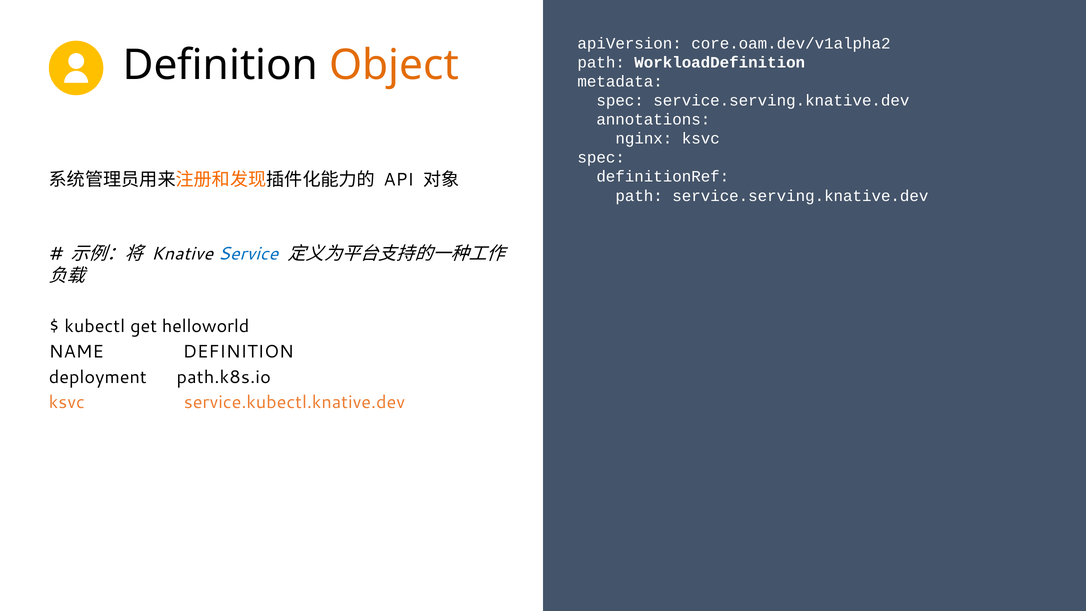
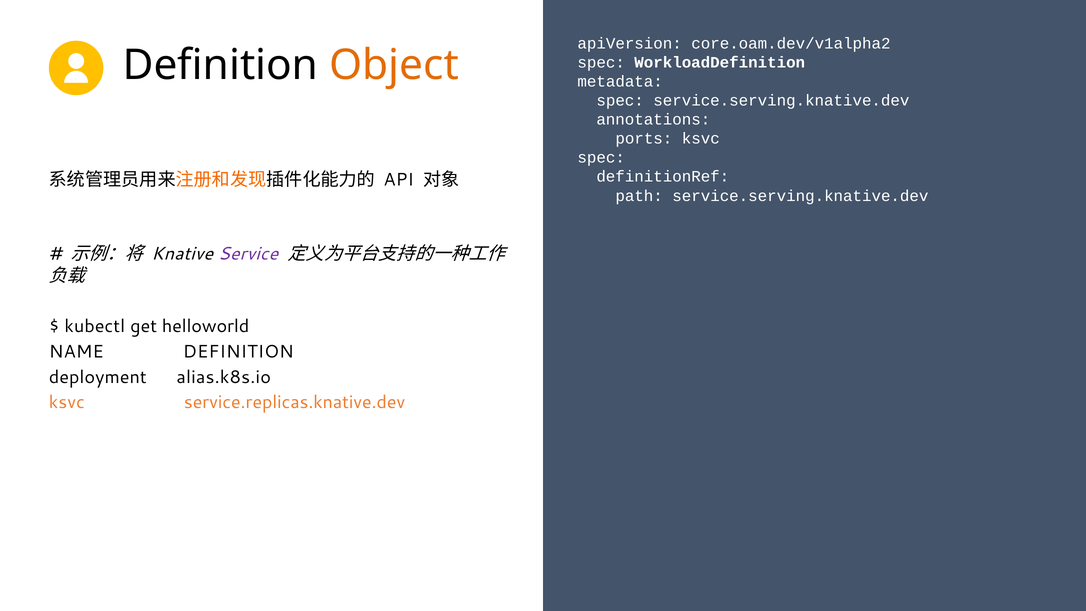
path at (601, 63): path -> spec
nginx: nginx -> ports
Service colour: blue -> purple
path.k8s.io: path.k8s.io -> alias.k8s.io
service.kubectl.knative.dev: service.kubectl.knative.dev -> service.replicas.knative.dev
